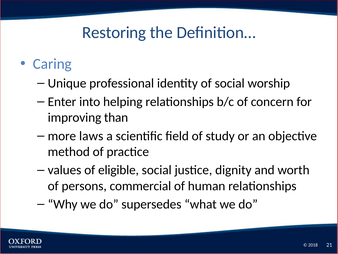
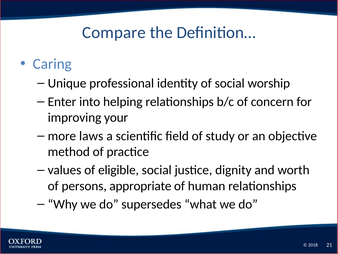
Restoring: Restoring -> Compare
than: than -> your
commercial: commercial -> appropriate
